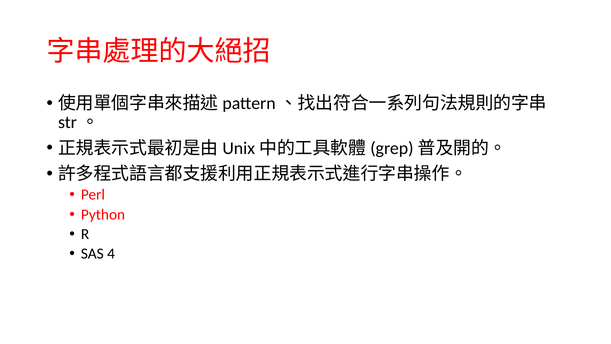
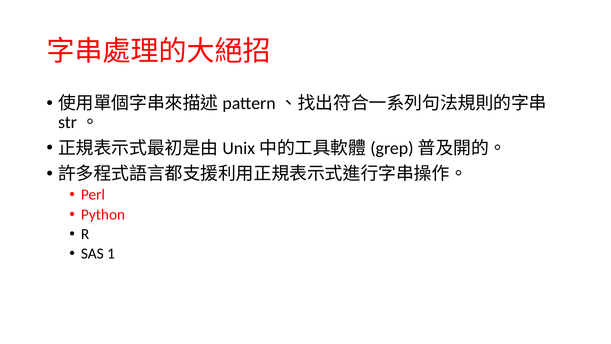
4: 4 -> 1
